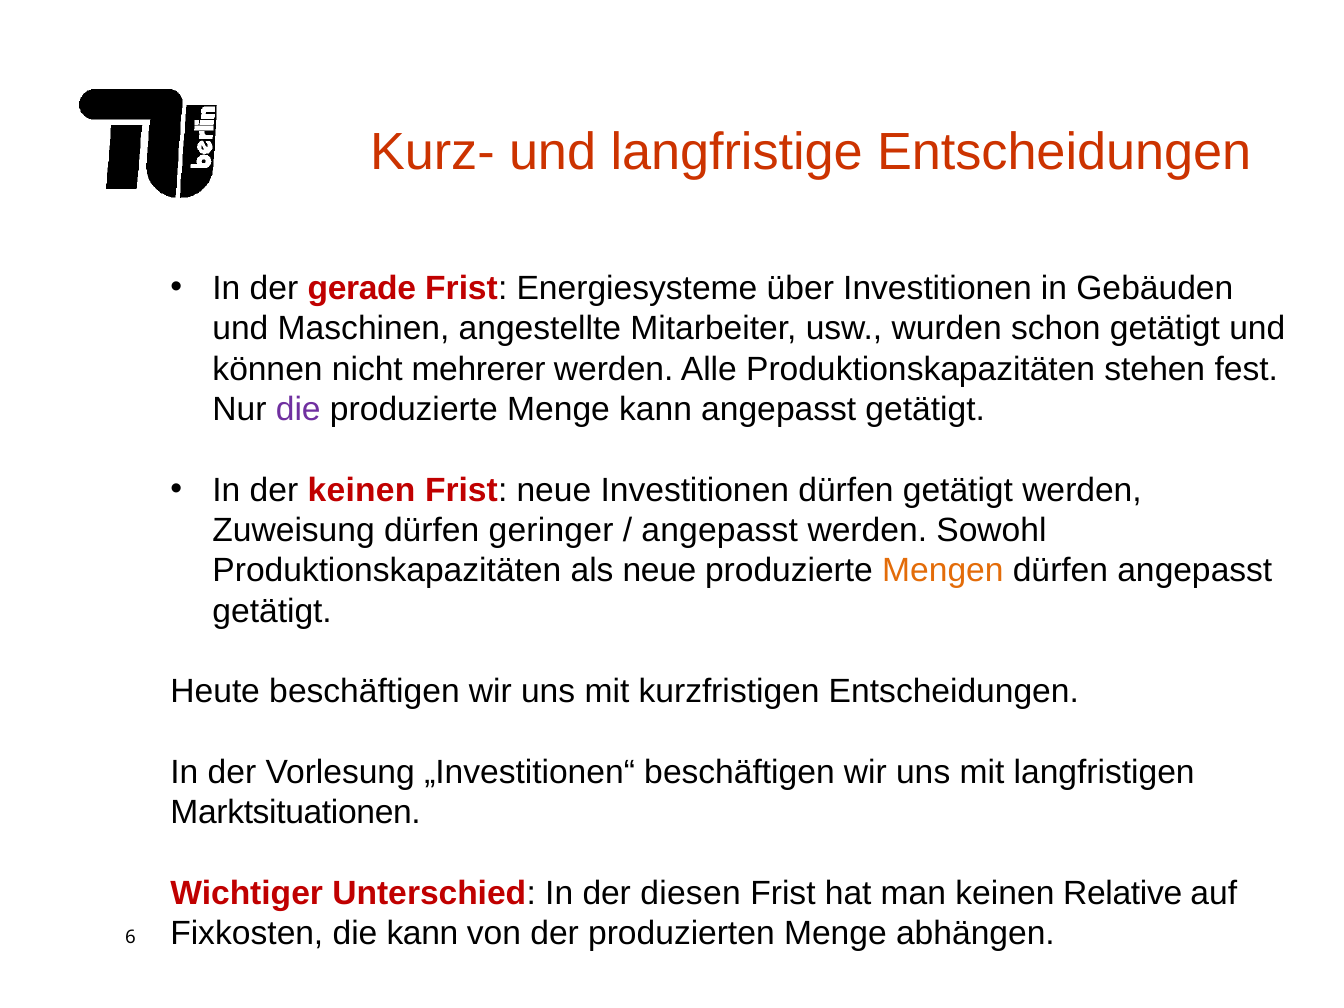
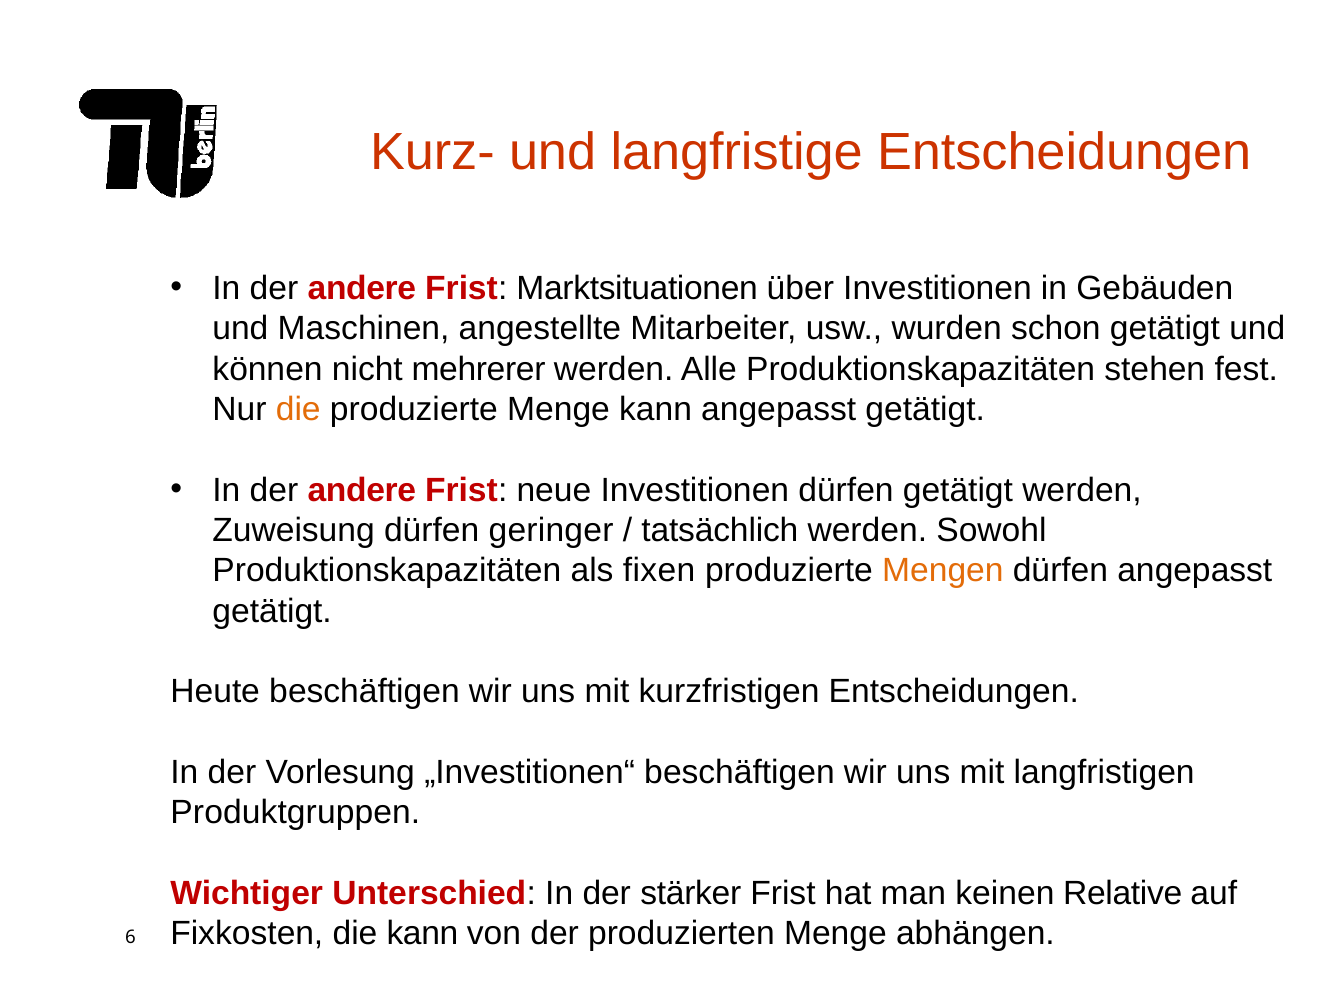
gerade at (362, 288): gerade -> andere
Energiesysteme: Energiesysteme -> Marktsituationen
die at (298, 409) colour: purple -> orange
keinen at (362, 490): keinen -> andere
angepasst at (720, 530): angepasst -> tatsächlich
als neue: neue -> fixen
Marktsituationen: Marktsituationen -> Produktgruppen
diesen: diesen -> stärker
